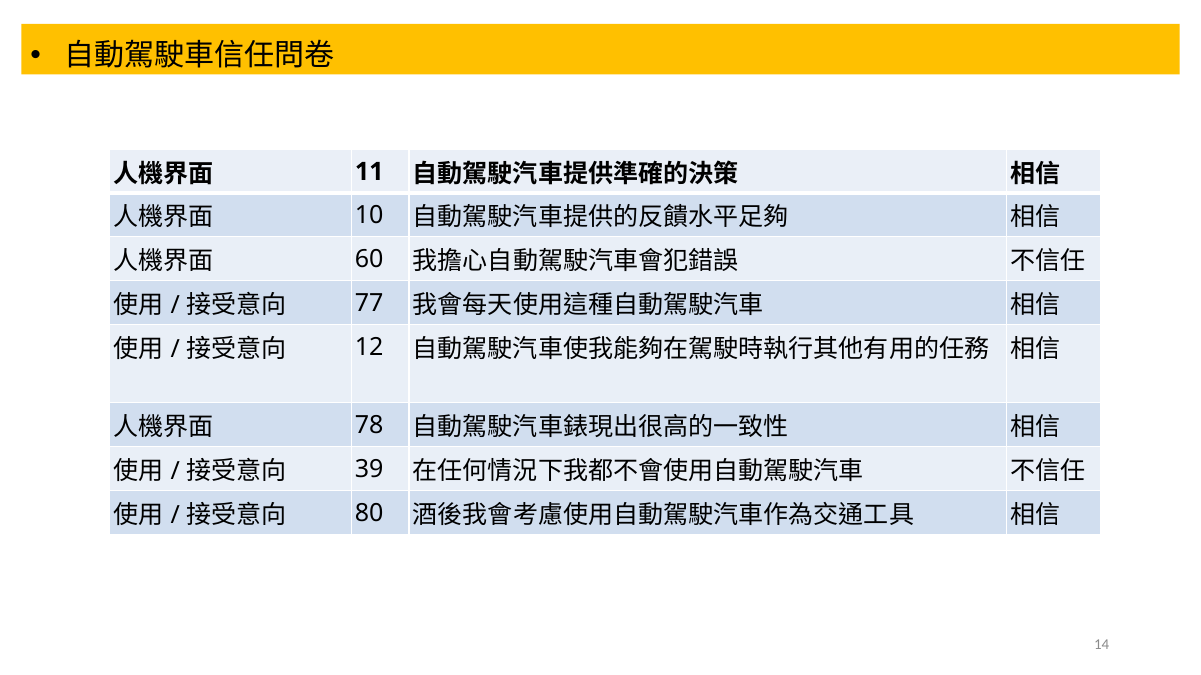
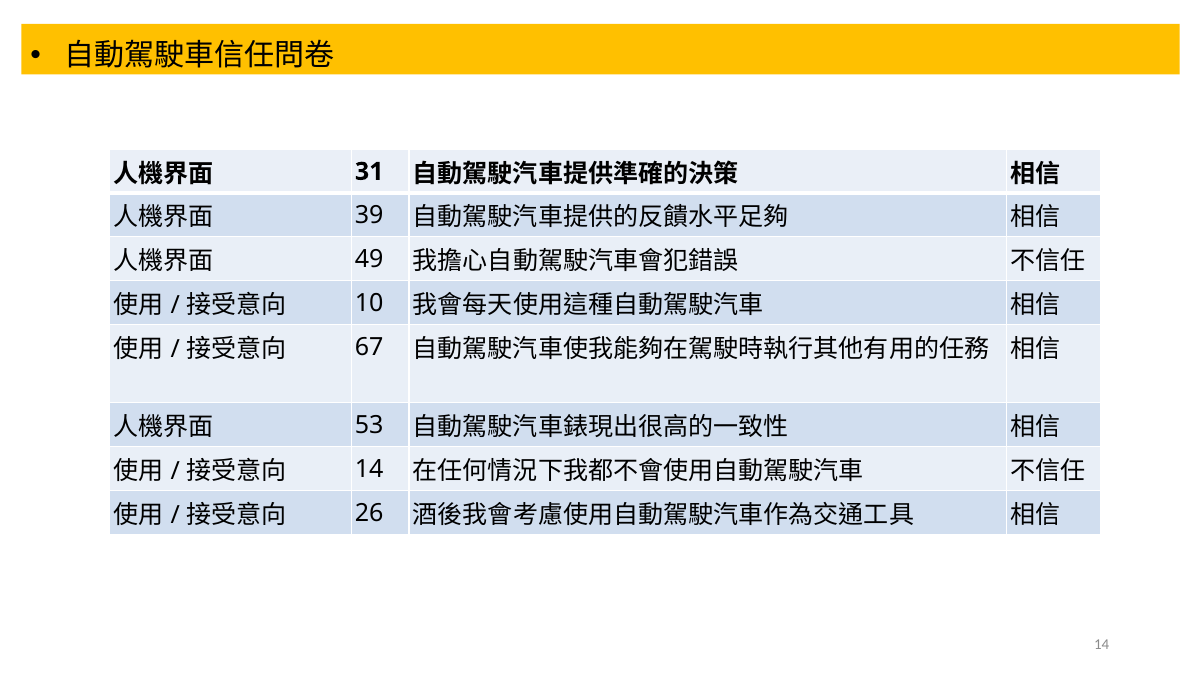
11: 11 -> 31
10: 10 -> 39
60: 60 -> 49
77: 77 -> 10
12: 12 -> 67
78: 78 -> 53
39 at (369, 469): 39 -> 14
80: 80 -> 26
